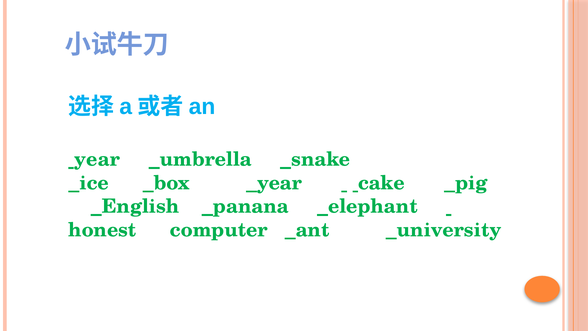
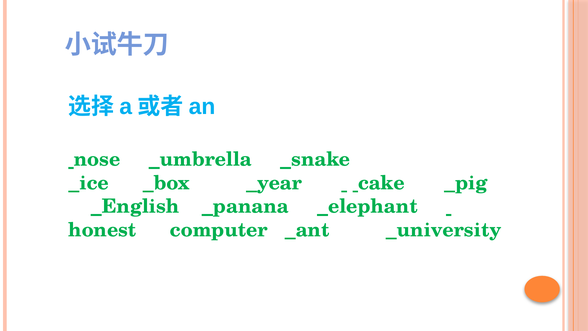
year at (97, 159): year -> nose
